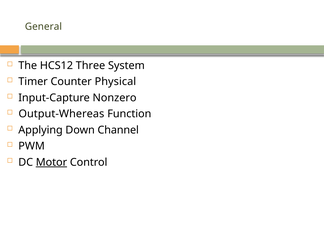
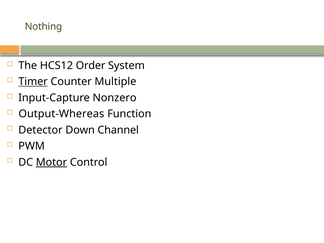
General: General -> Nothing
Three: Three -> Order
Timer underline: none -> present
Physical: Physical -> Multiple
Applying: Applying -> Detector
